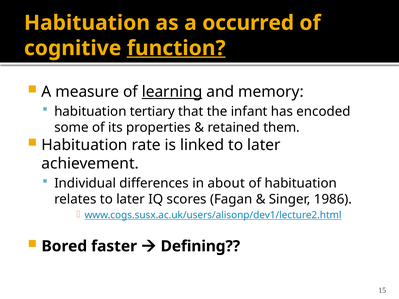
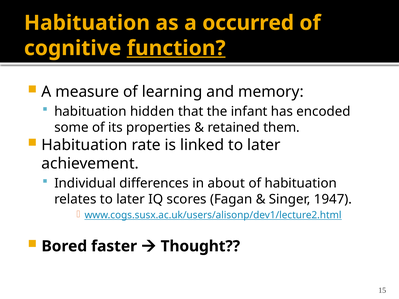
learning underline: present -> none
tertiary: tertiary -> hidden
1986: 1986 -> 1947
Defining: Defining -> Thought
